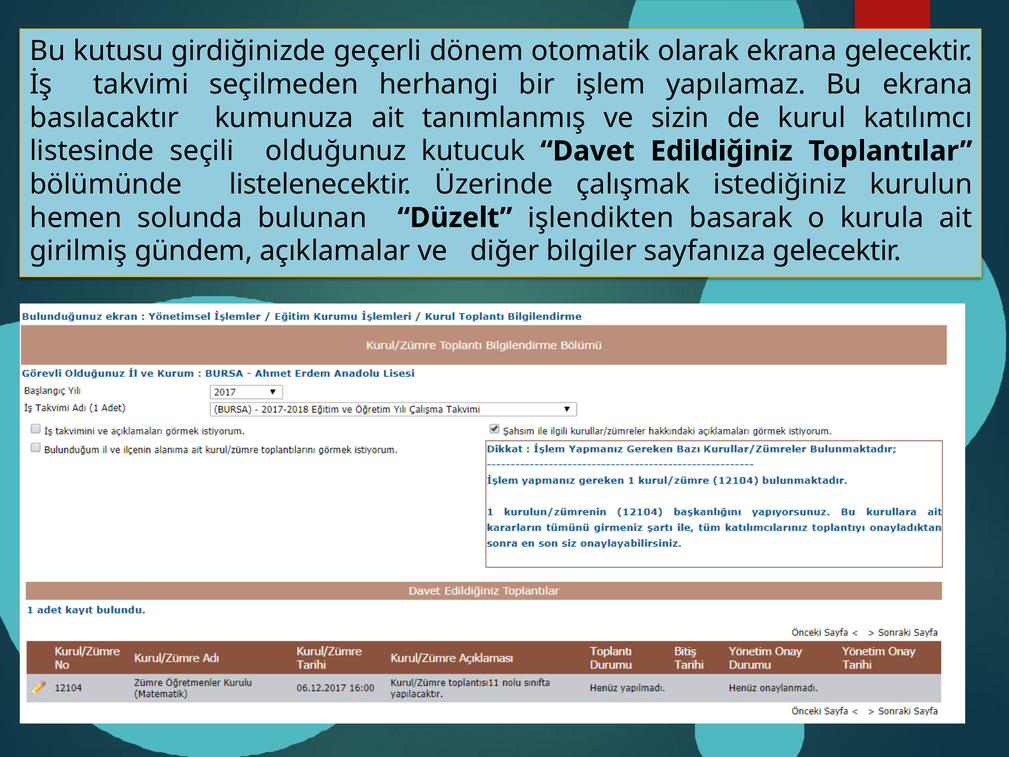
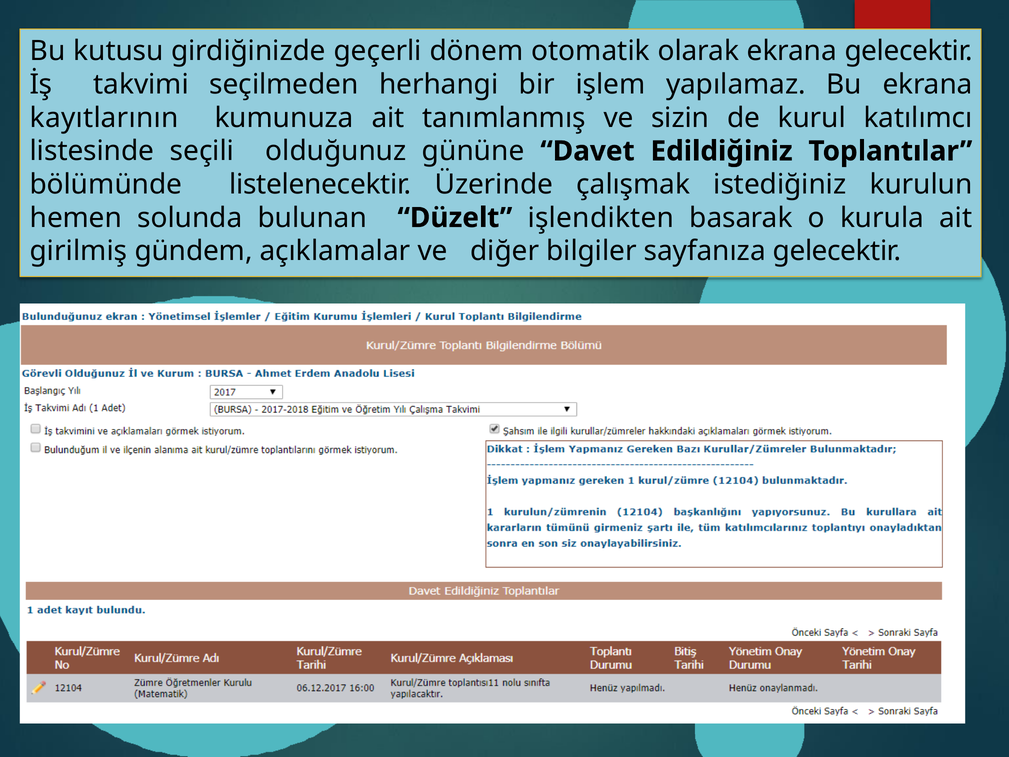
basılacaktır: basılacaktır -> kayıtlarının
kutucuk: kutucuk -> gününe
